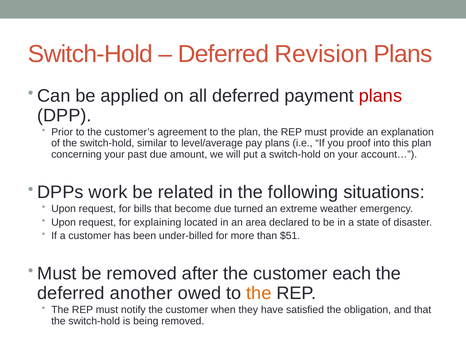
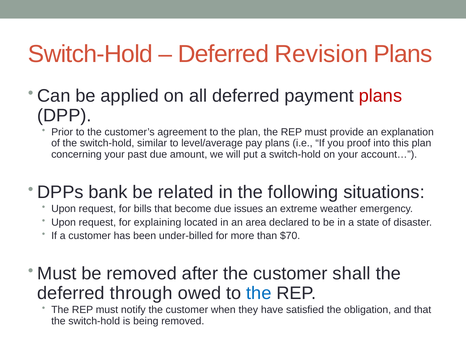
work: work -> bank
turned: turned -> issues
$51: $51 -> $70
each: each -> shall
another: another -> through
the at (259, 294) colour: orange -> blue
